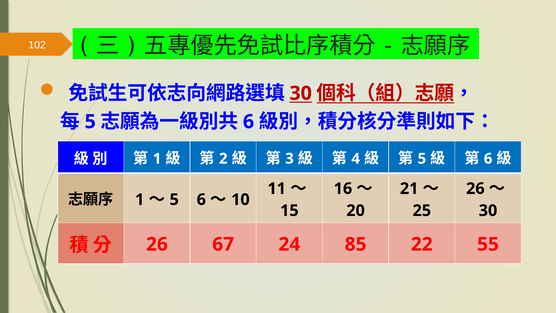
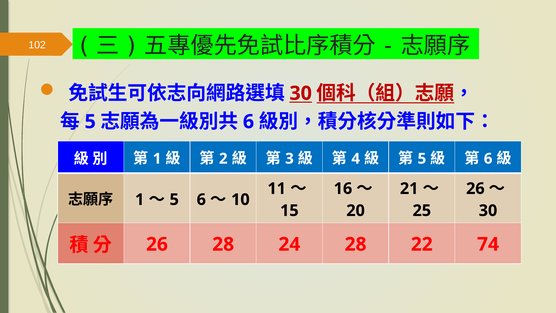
26 67: 67 -> 28
24 85: 85 -> 28
55: 55 -> 74
